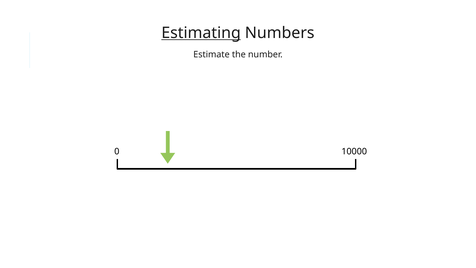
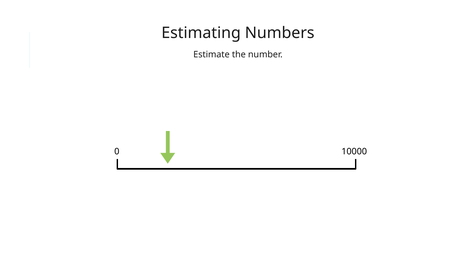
Estimating underline: present -> none
